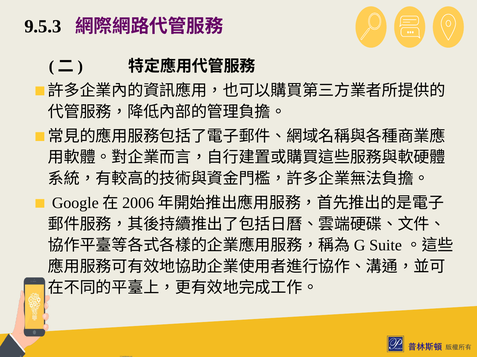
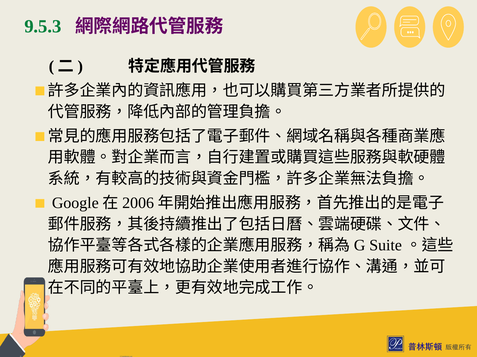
9.5.3 colour: black -> green
